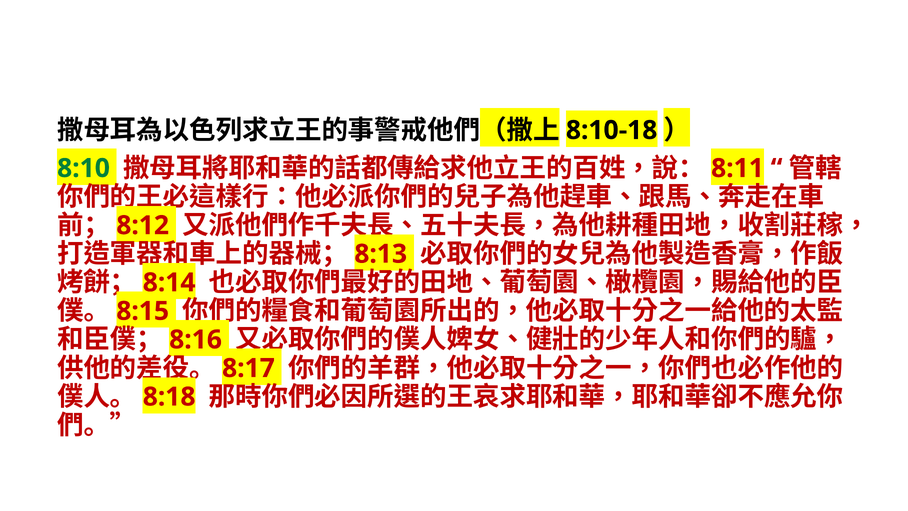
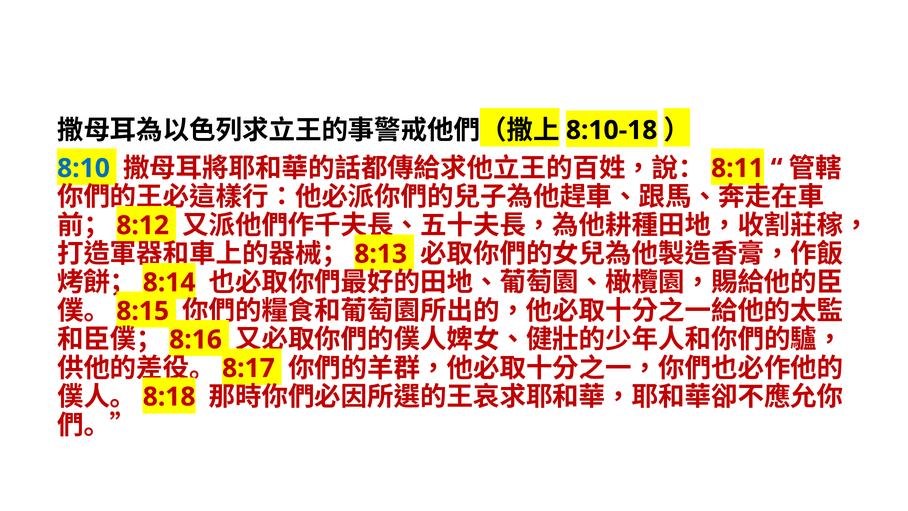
8:10 colour: green -> blue
